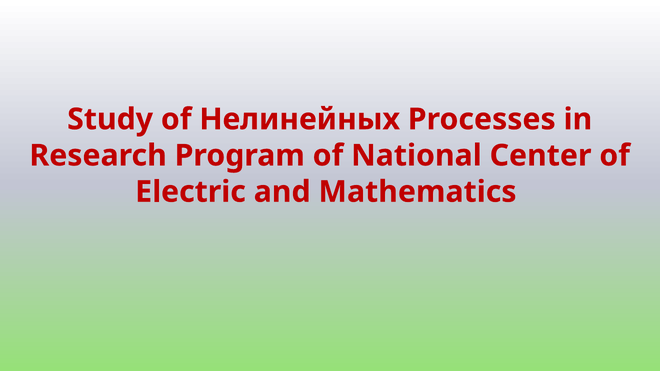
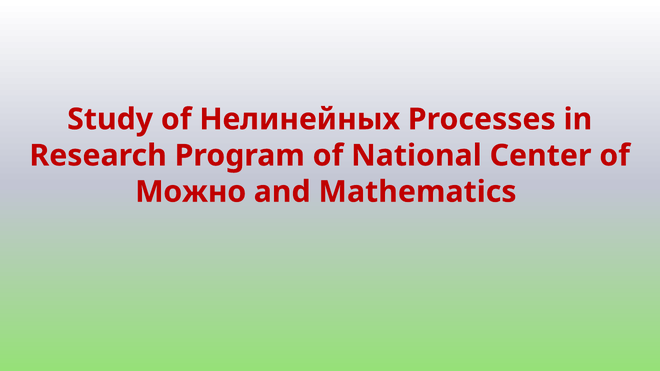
Electric: Electric -> Можно
